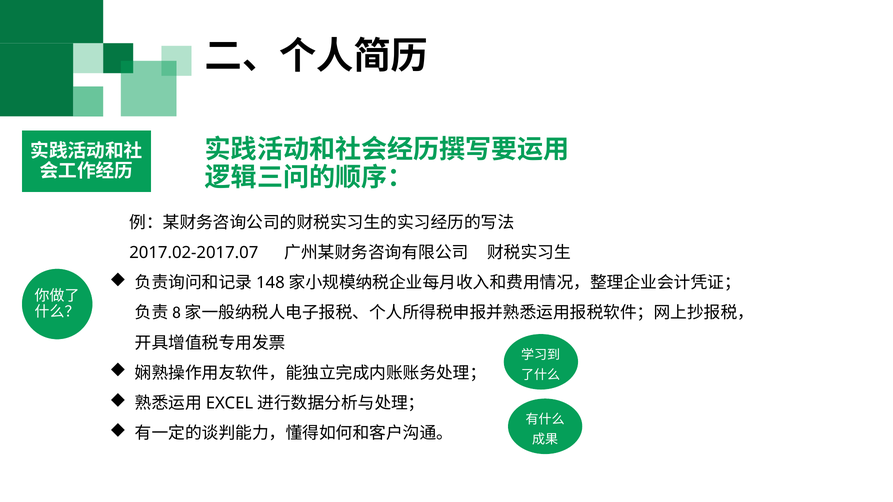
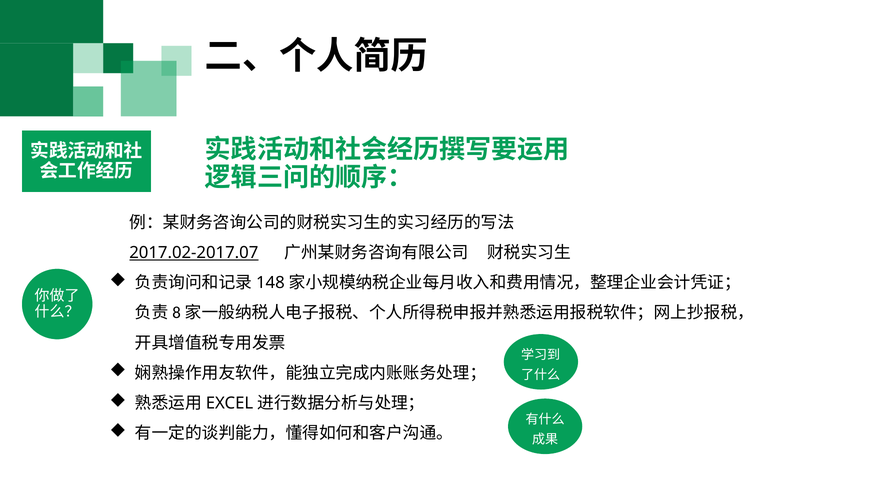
2017.02-2017.07 underline: none -> present
